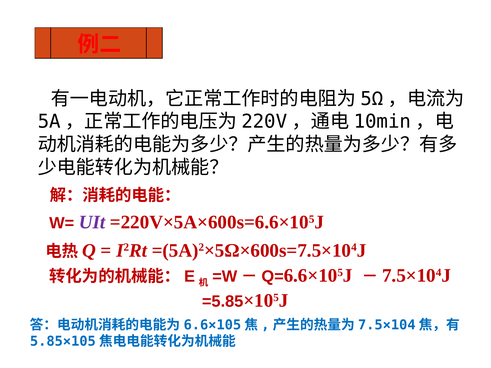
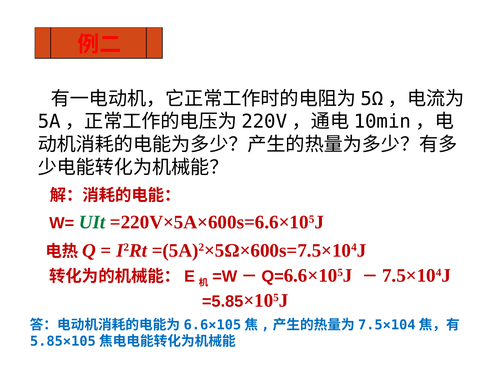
UIt colour: purple -> green
